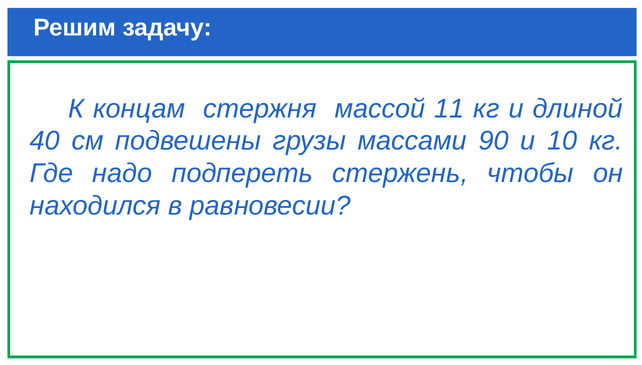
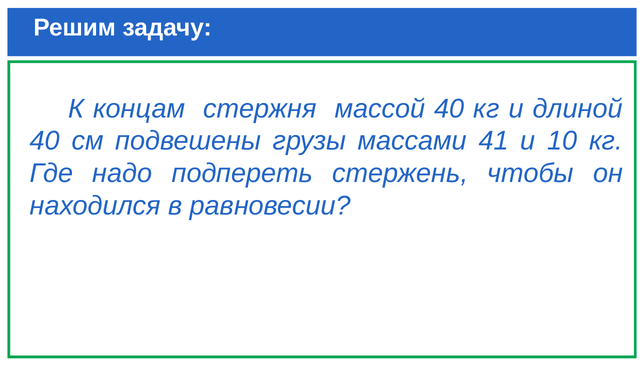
массой 11: 11 -> 40
90: 90 -> 41
